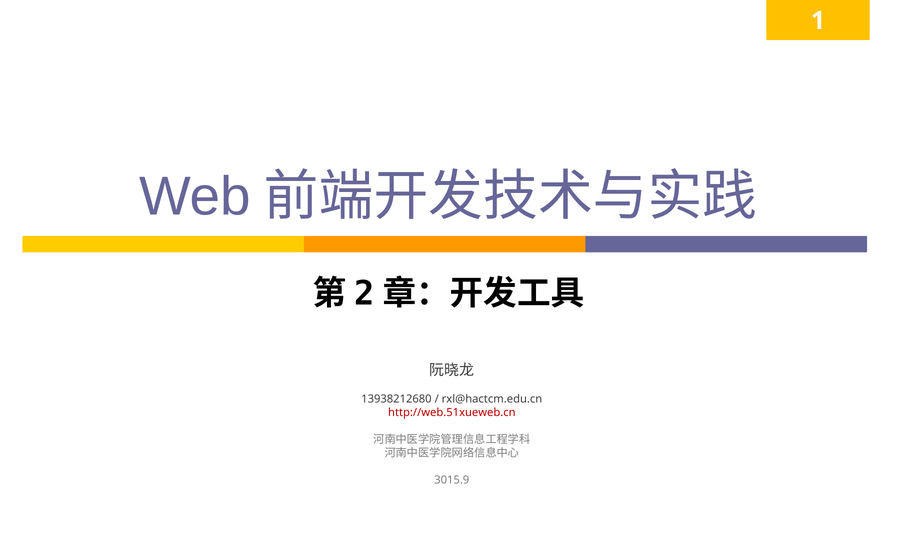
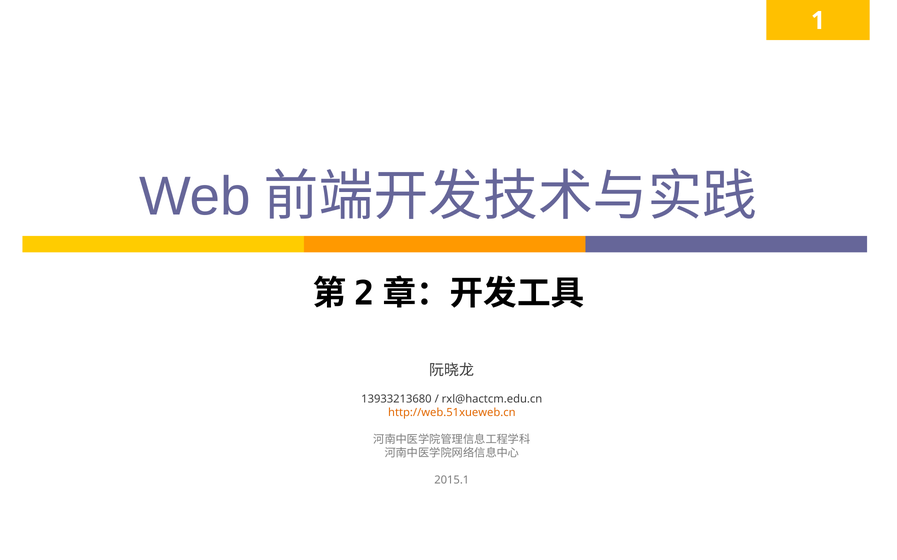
13938212680: 13938212680 -> 13933213680
http://web.51xueweb.cn colour: red -> orange
3015.9: 3015.9 -> 2015.1
